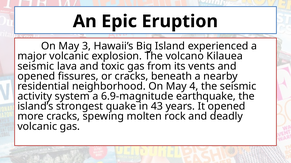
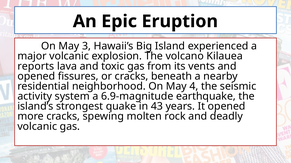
seismic at (36, 66): seismic -> reports
